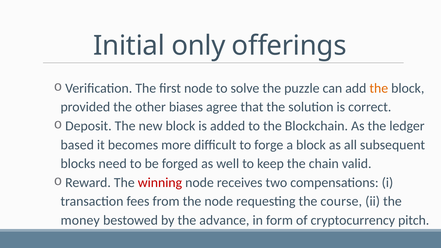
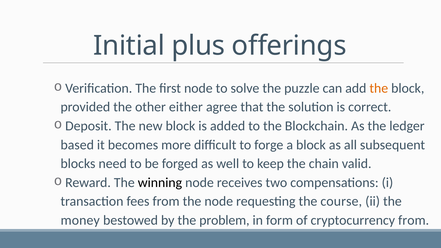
only: only -> plus
biases: biases -> either
winning colour: red -> black
advance: advance -> problem
cryptocurrency pitch: pitch -> from
